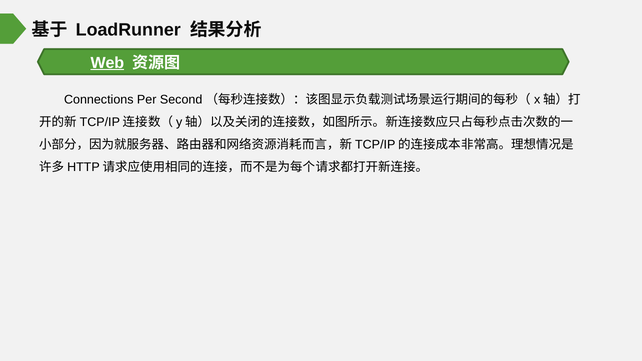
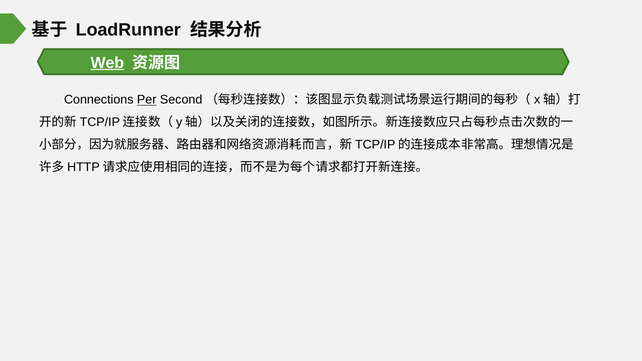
Per underline: none -> present
